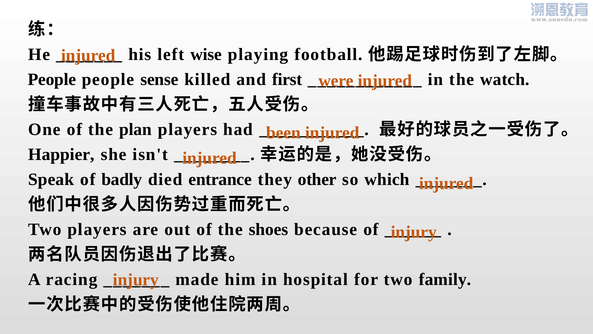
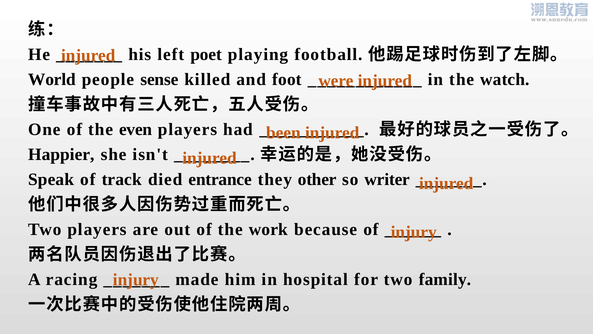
wise: wise -> poet
People at (52, 79): People -> World
first: first -> foot
plan: plan -> even
badly: badly -> track
which: which -> writer
shoes: shoes -> work
